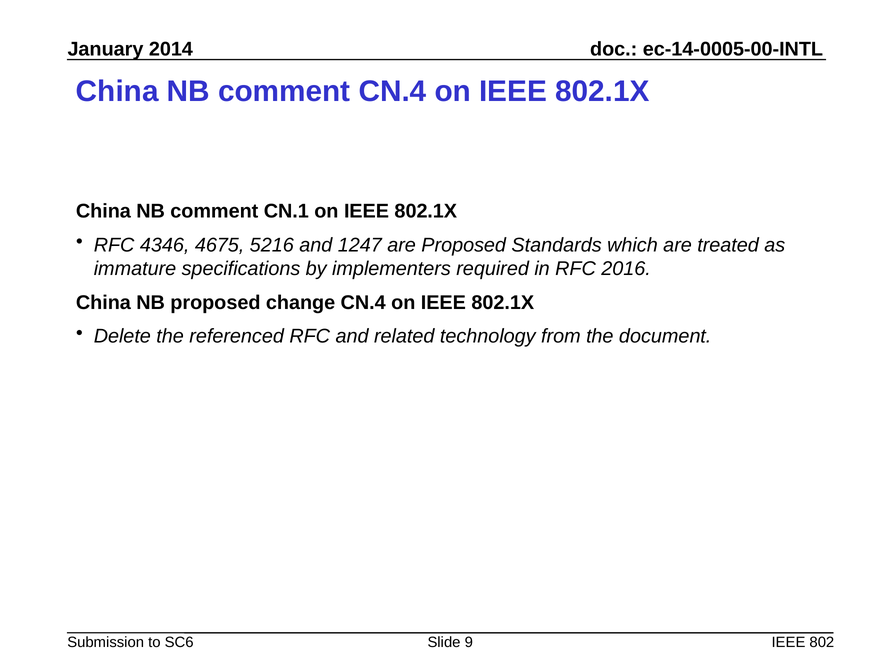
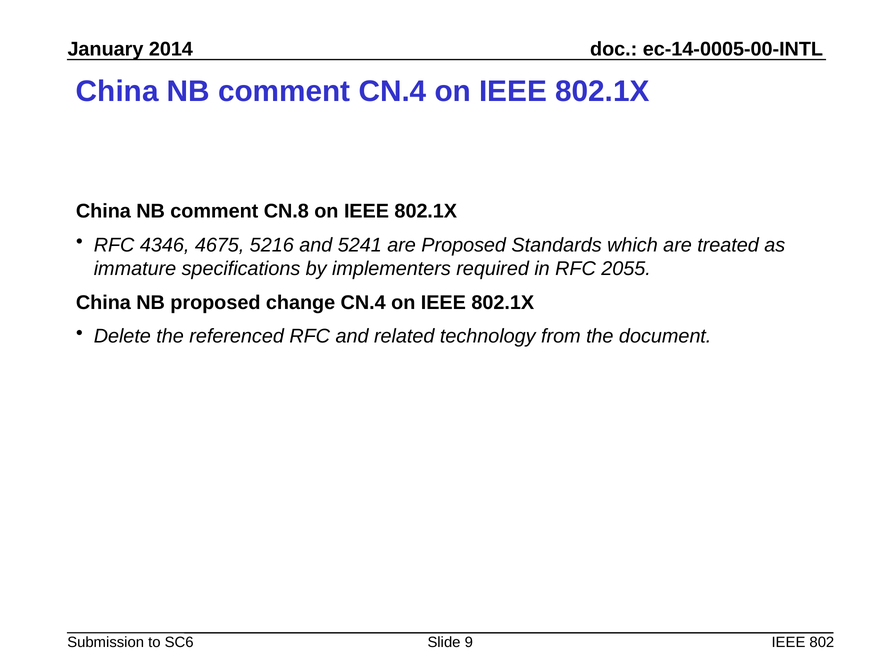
CN.1: CN.1 -> CN.8
1247: 1247 -> 5241
2016: 2016 -> 2055
